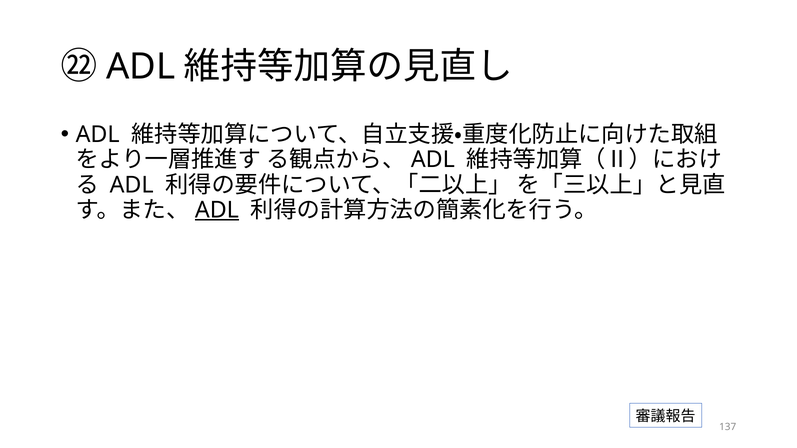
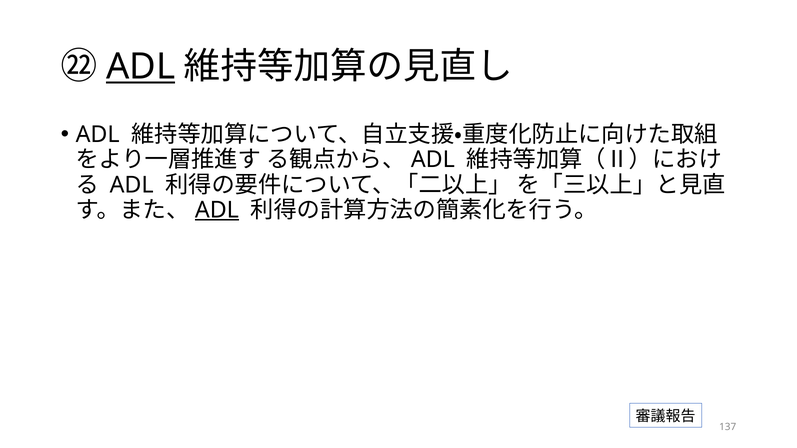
ADL at (141, 67) underline: none -> present
